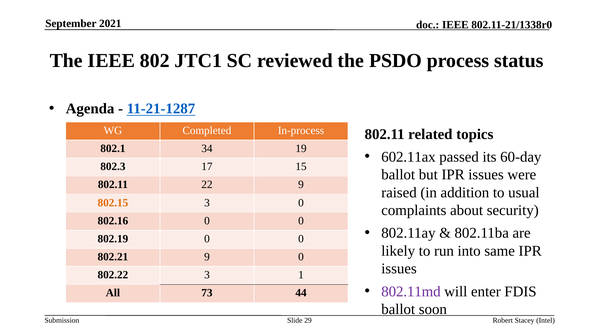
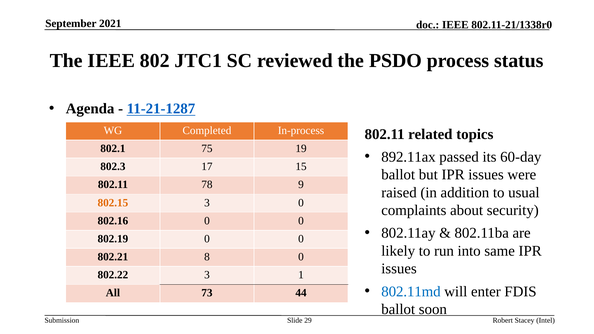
34: 34 -> 75
602.11ax: 602.11ax -> 892.11ax
22: 22 -> 78
802.21 9: 9 -> 8
802.11md colour: purple -> blue
